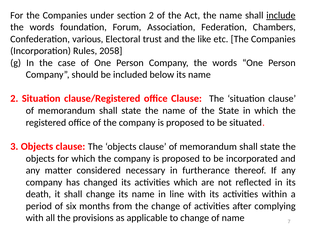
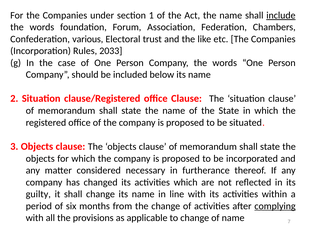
section 2: 2 -> 1
2058: 2058 -> 2033
death: death -> guilty
complying underline: none -> present
